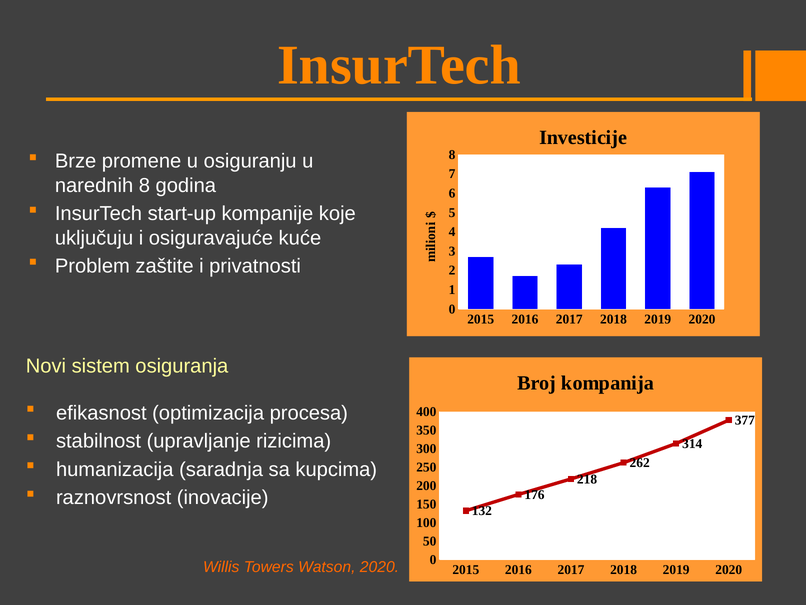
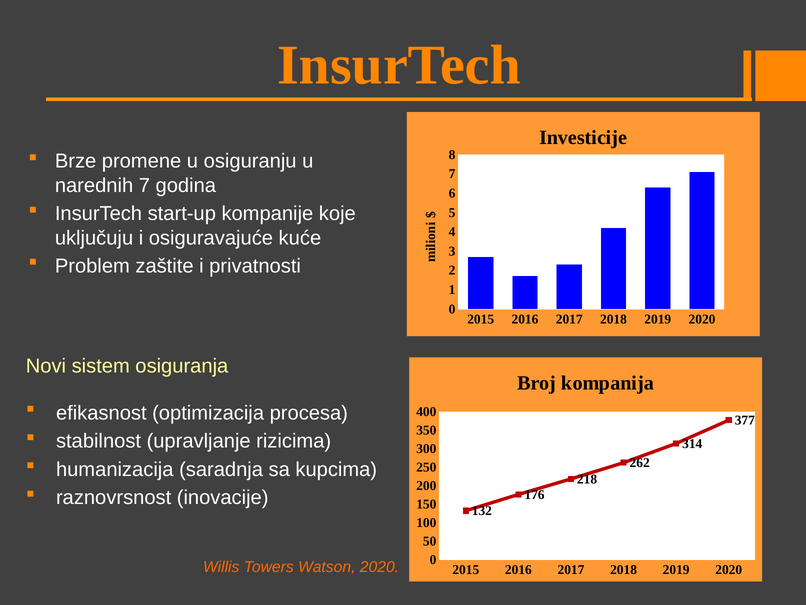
narednih 8: 8 -> 7
